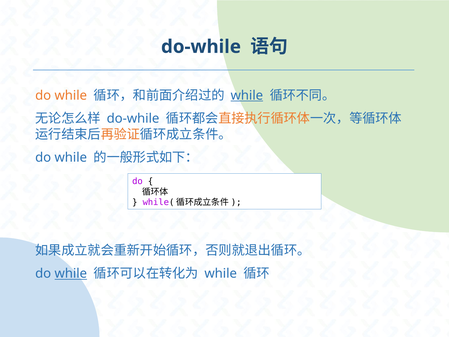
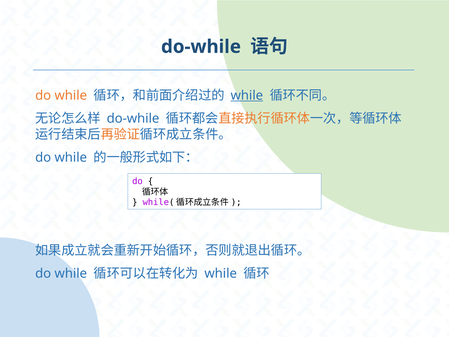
while at (71, 273) underline: present -> none
